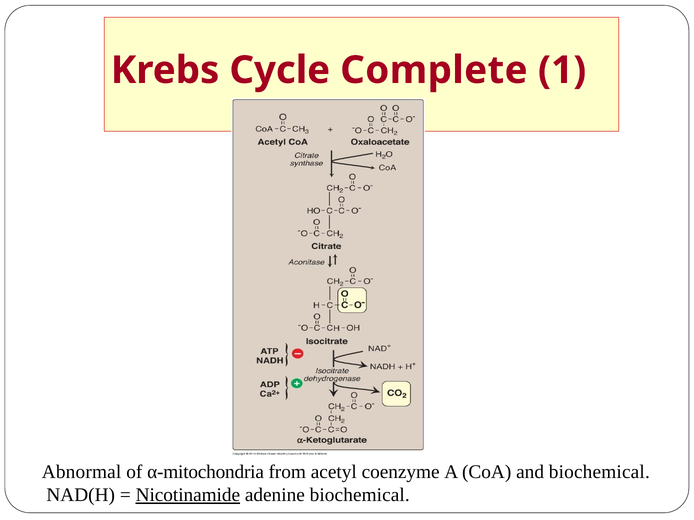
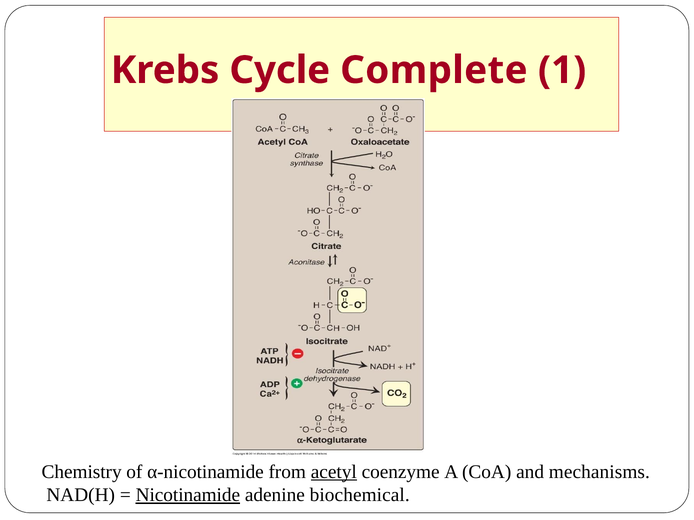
Abnormal: Abnormal -> Chemistry
α-mitochondria: α-mitochondria -> α-nicotinamide
acetyl underline: none -> present
and biochemical: biochemical -> mechanisms
